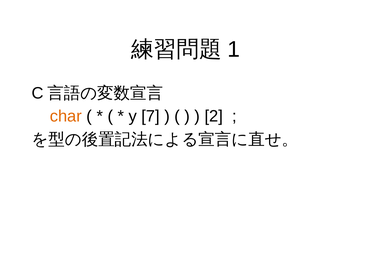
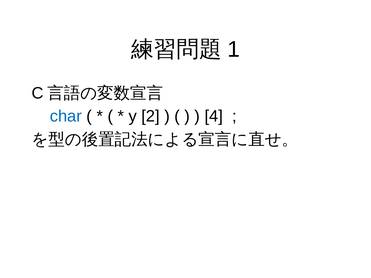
char colour: orange -> blue
7: 7 -> 2
2: 2 -> 4
